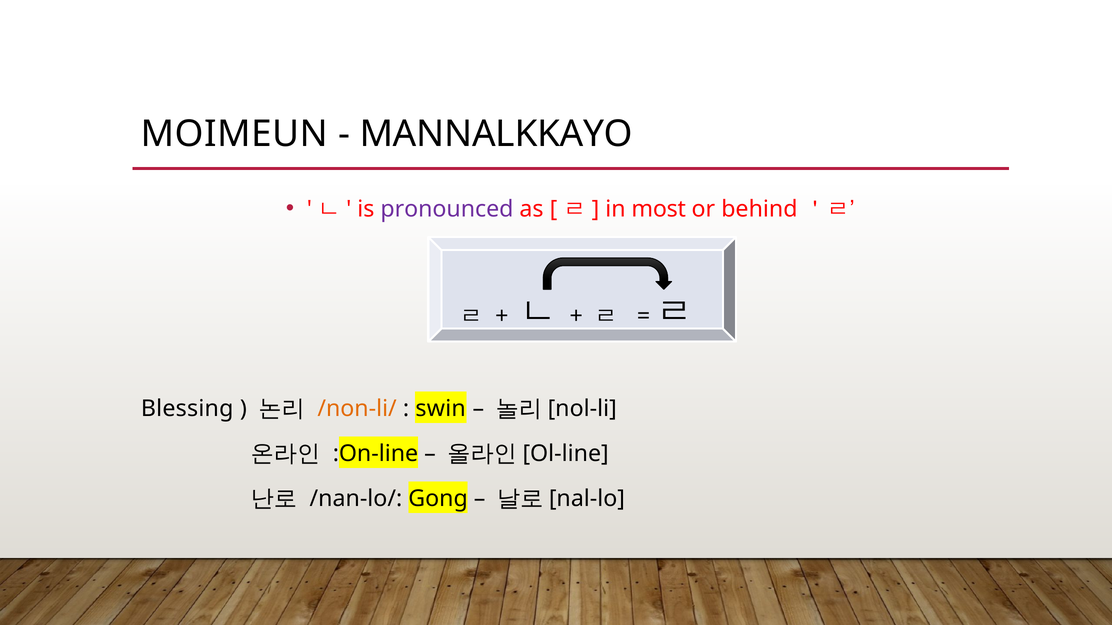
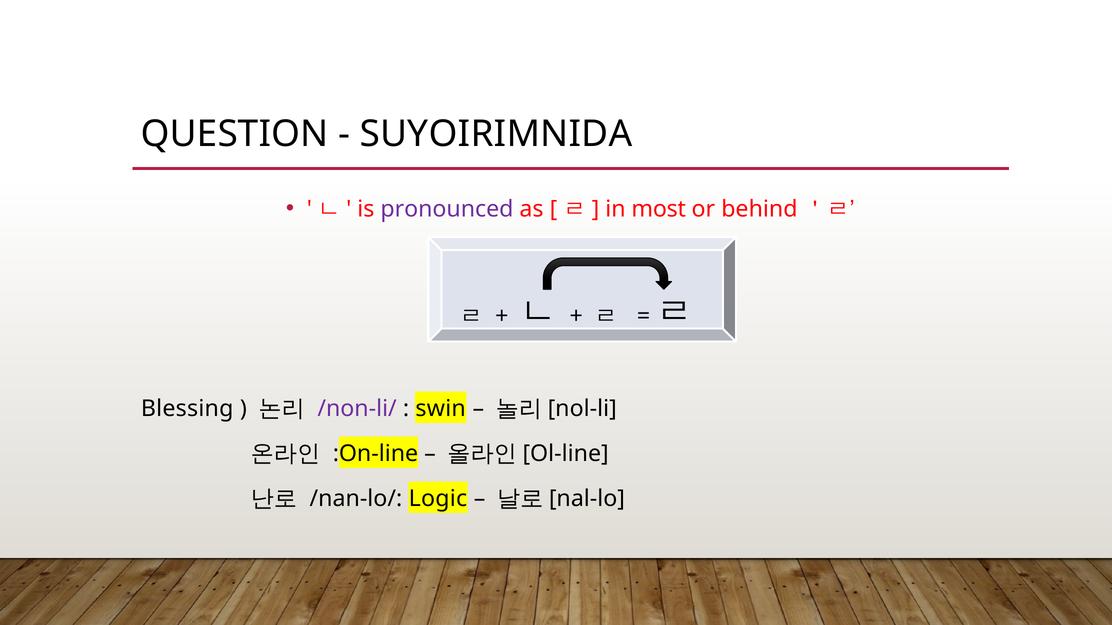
MOIMEUN: MOIMEUN -> QUESTION
MANNALKKAYO: MANNALKKAYO -> SUYOIRIMNIDA
/non-li/ colour: orange -> purple
Gong: Gong -> Logic
